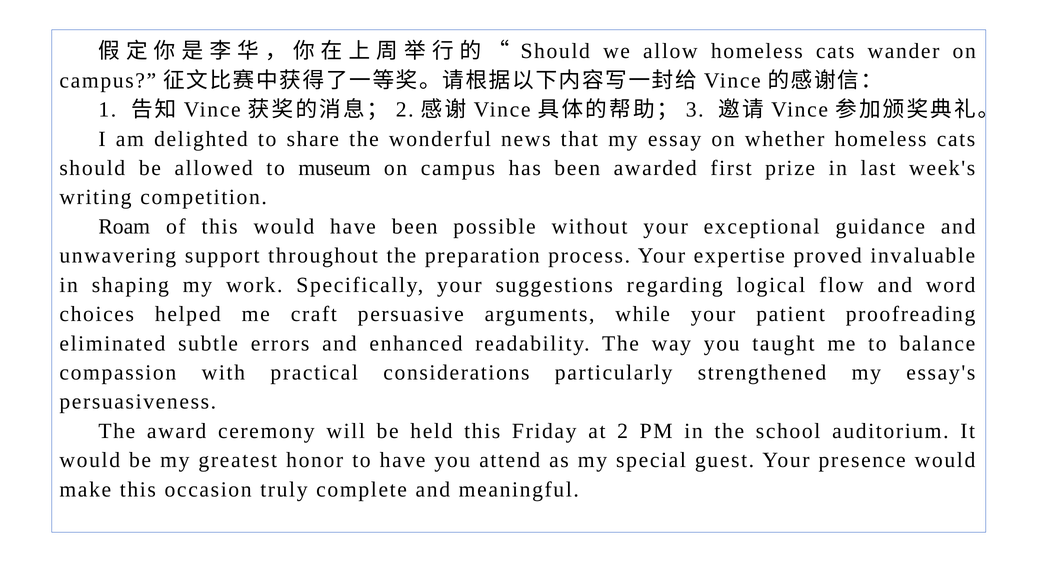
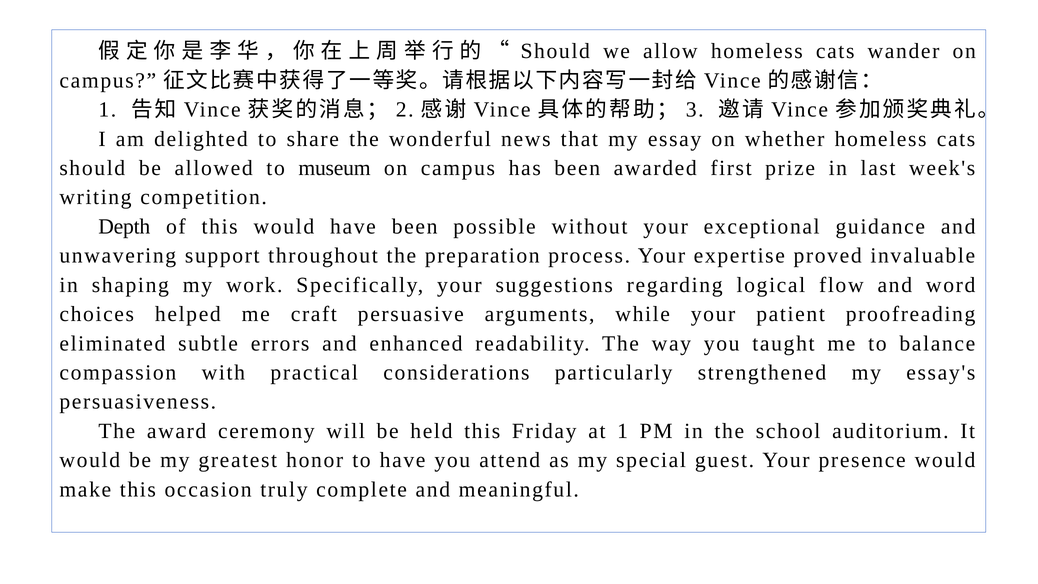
Roam: Roam -> Depth
at 2: 2 -> 1
